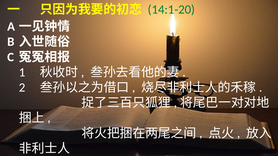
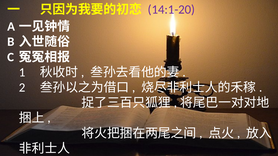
14:1-20 colour: green -> purple
